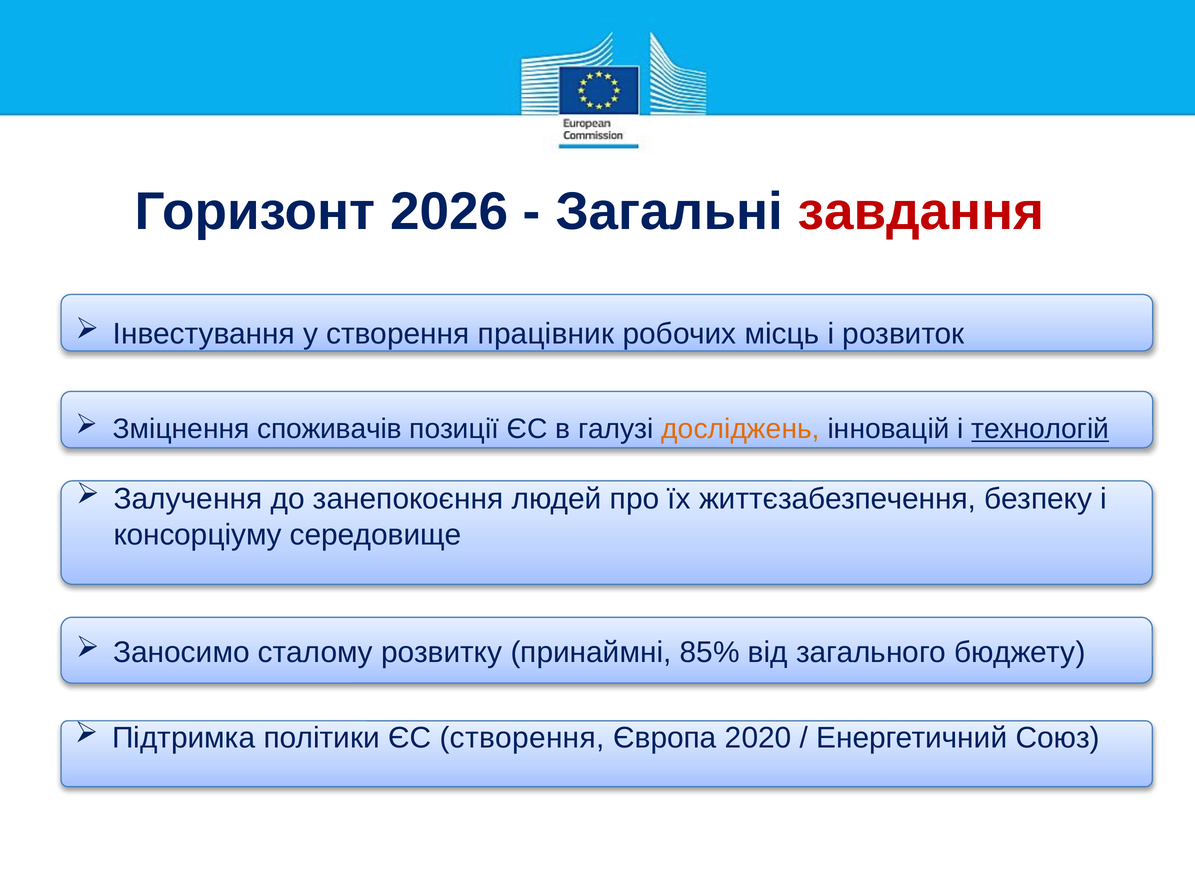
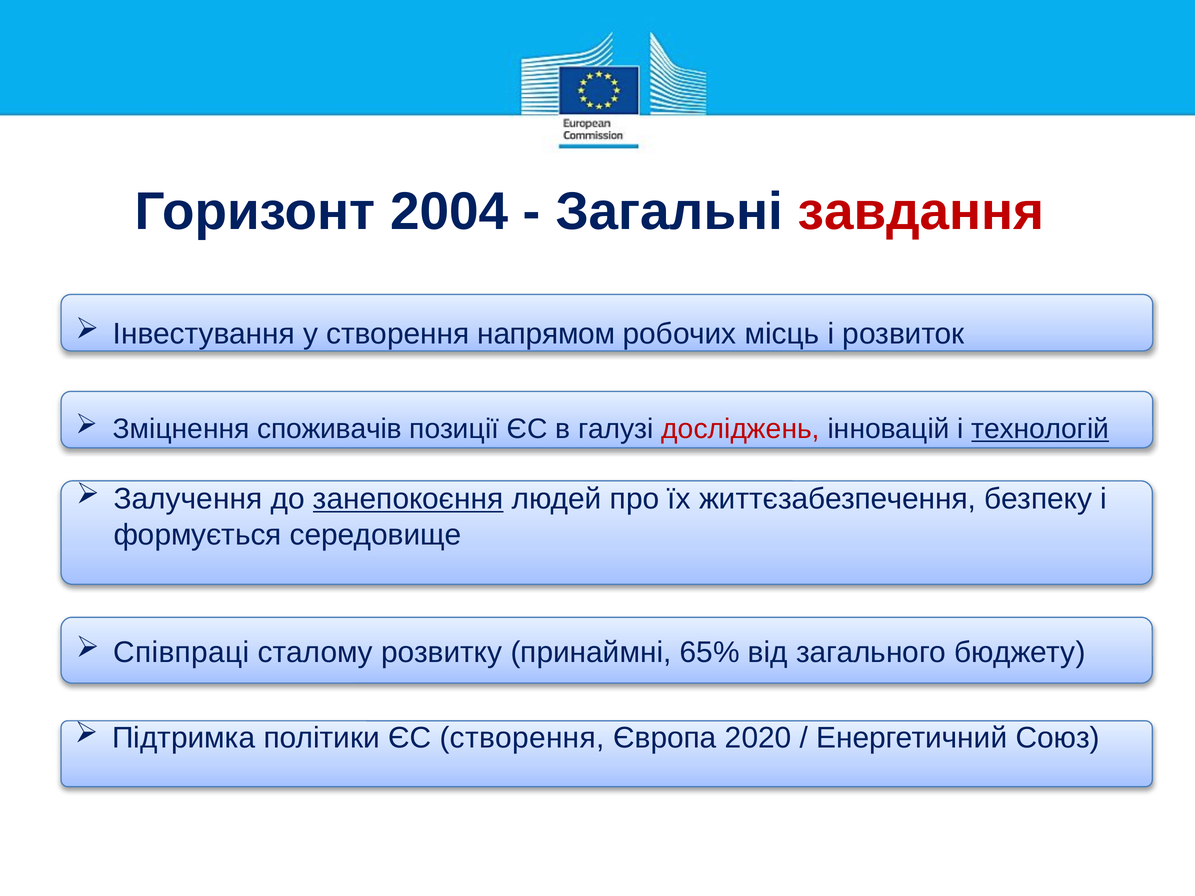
2026: 2026 -> 2004
працівник: працівник -> напрямом
досліджень colour: orange -> red
занепокоєння underline: none -> present
консорціуму: консорціуму -> формується
Заносимо: Заносимо -> Співпраці
85%: 85% -> 65%
